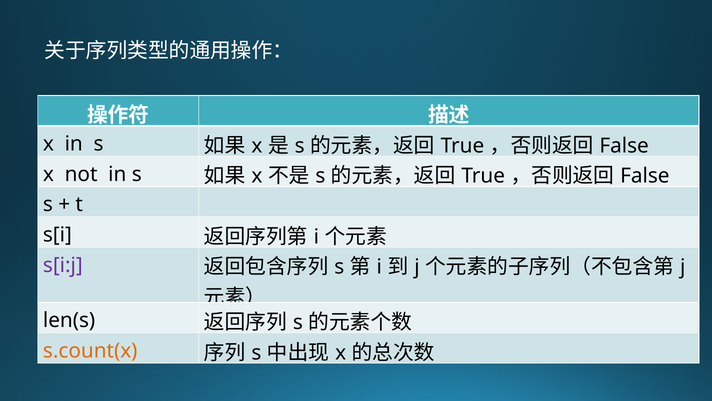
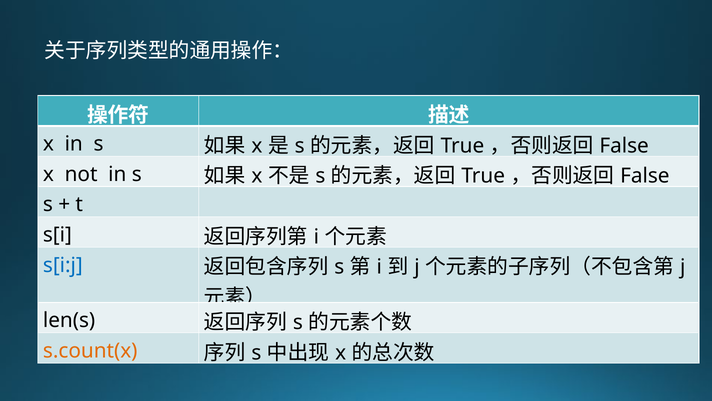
s[i:j colour: purple -> blue
